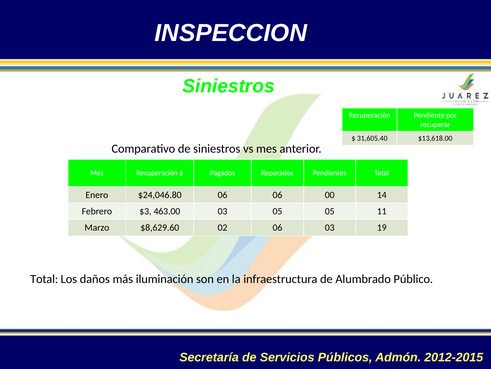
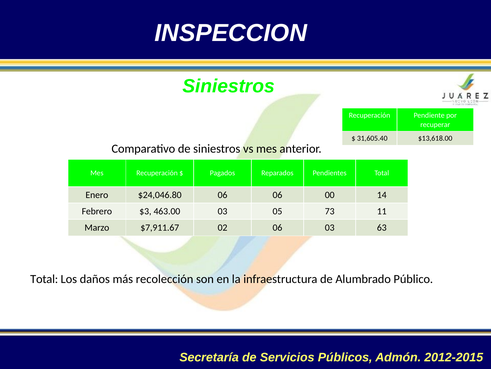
05 05: 05 -> 73
$8,629.60: $8,629.60 -> $7,911.67
19: 19 -> 63
iluminación: iluminación -> recolección
